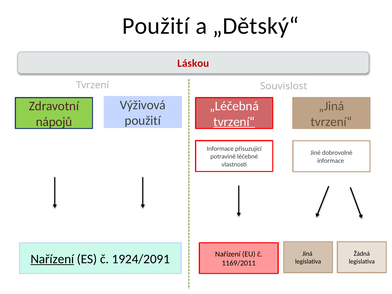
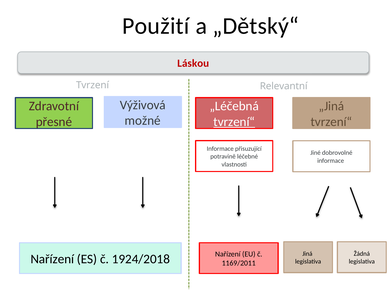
Souvislost: Souvislost -> Relevantní
použití at (143, 121): použití -> možné
nápojů: nápojů -> přesné
Nařízení at (52, 259) underline: present -> none
1924/2091: 1924/2091 -> 1924/2018
